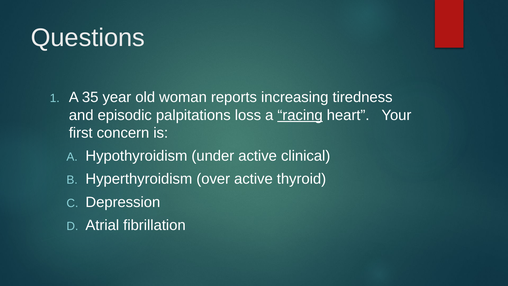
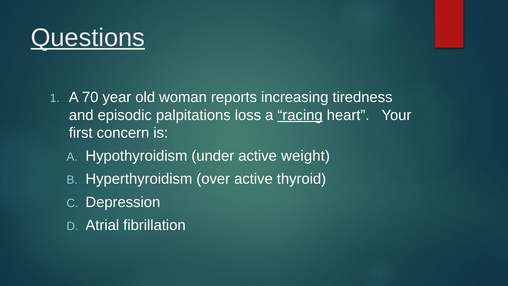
Questions underline: none -> present
35: 35 -> 70
clinical: clinical -> weight
